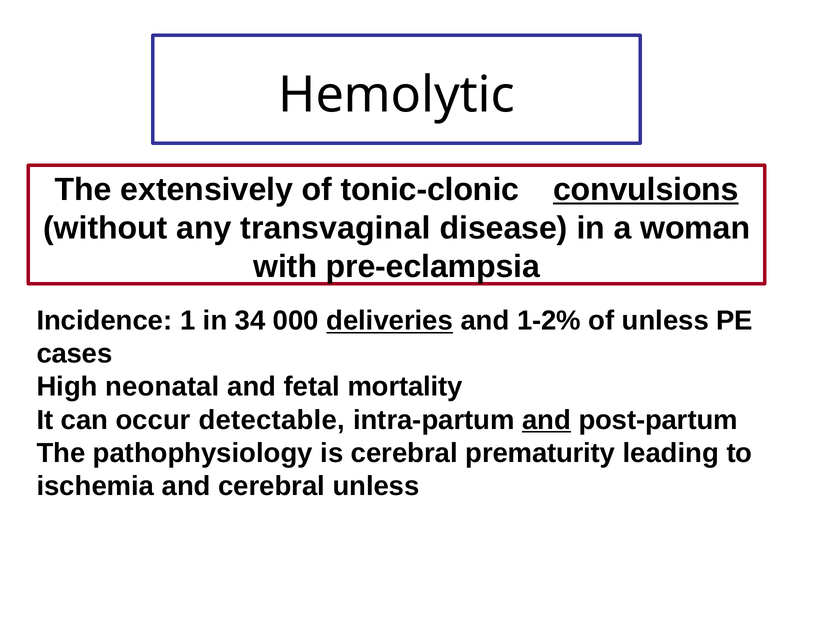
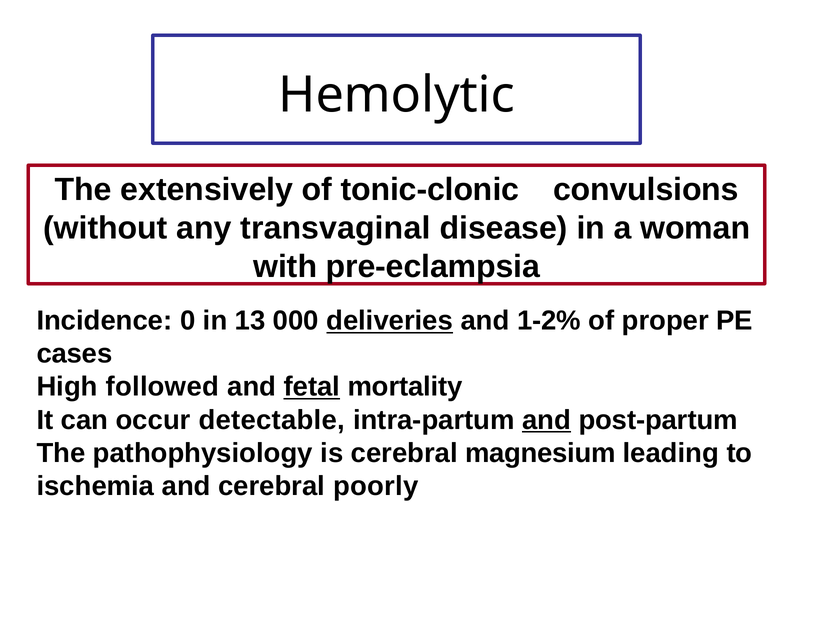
convulsions underline: present -> none
1: 1 -> 0
34: 34 -> 13
of unless: unless -> proper
neonatal: neonatal -> followed
fetal underline: none -> present
prematurity: prematurity -> magnesium
cerebral unless: unless -> poorly
